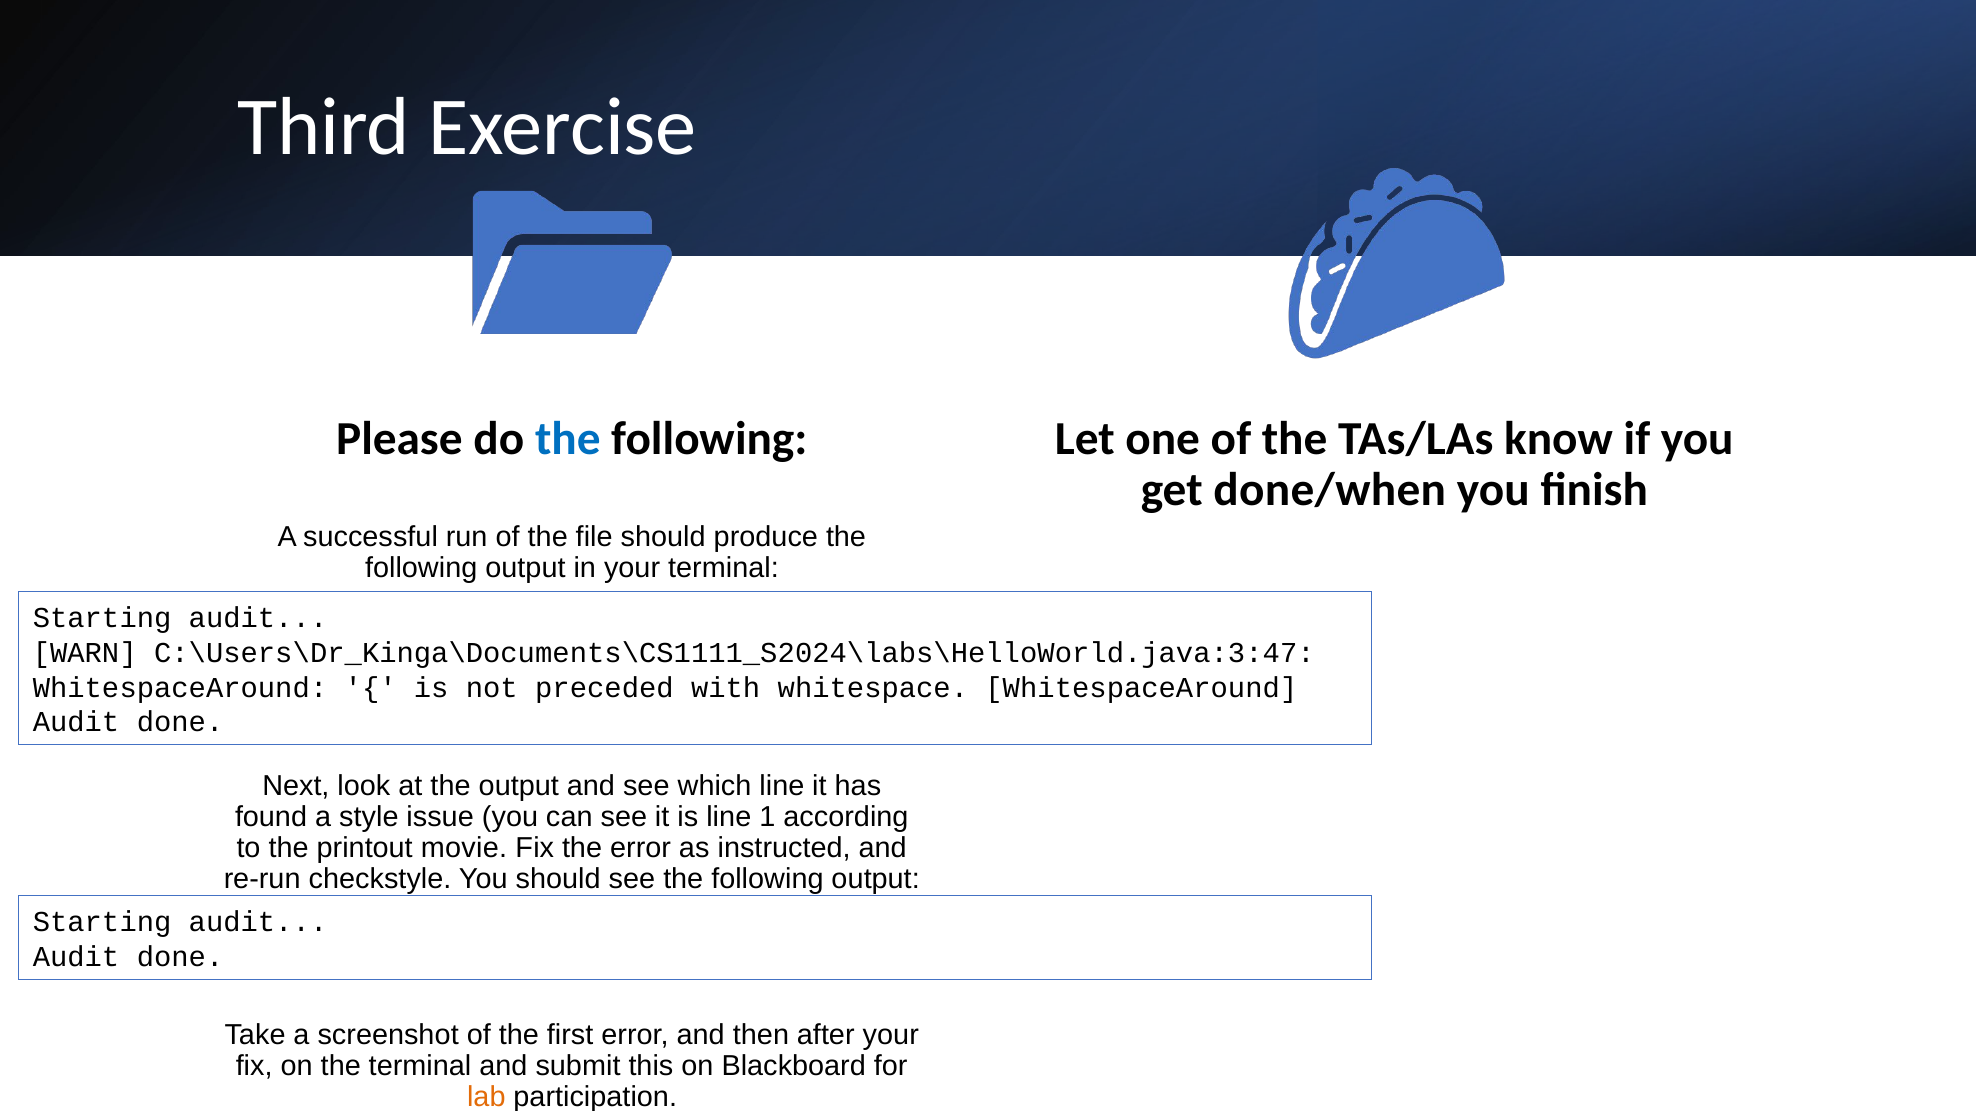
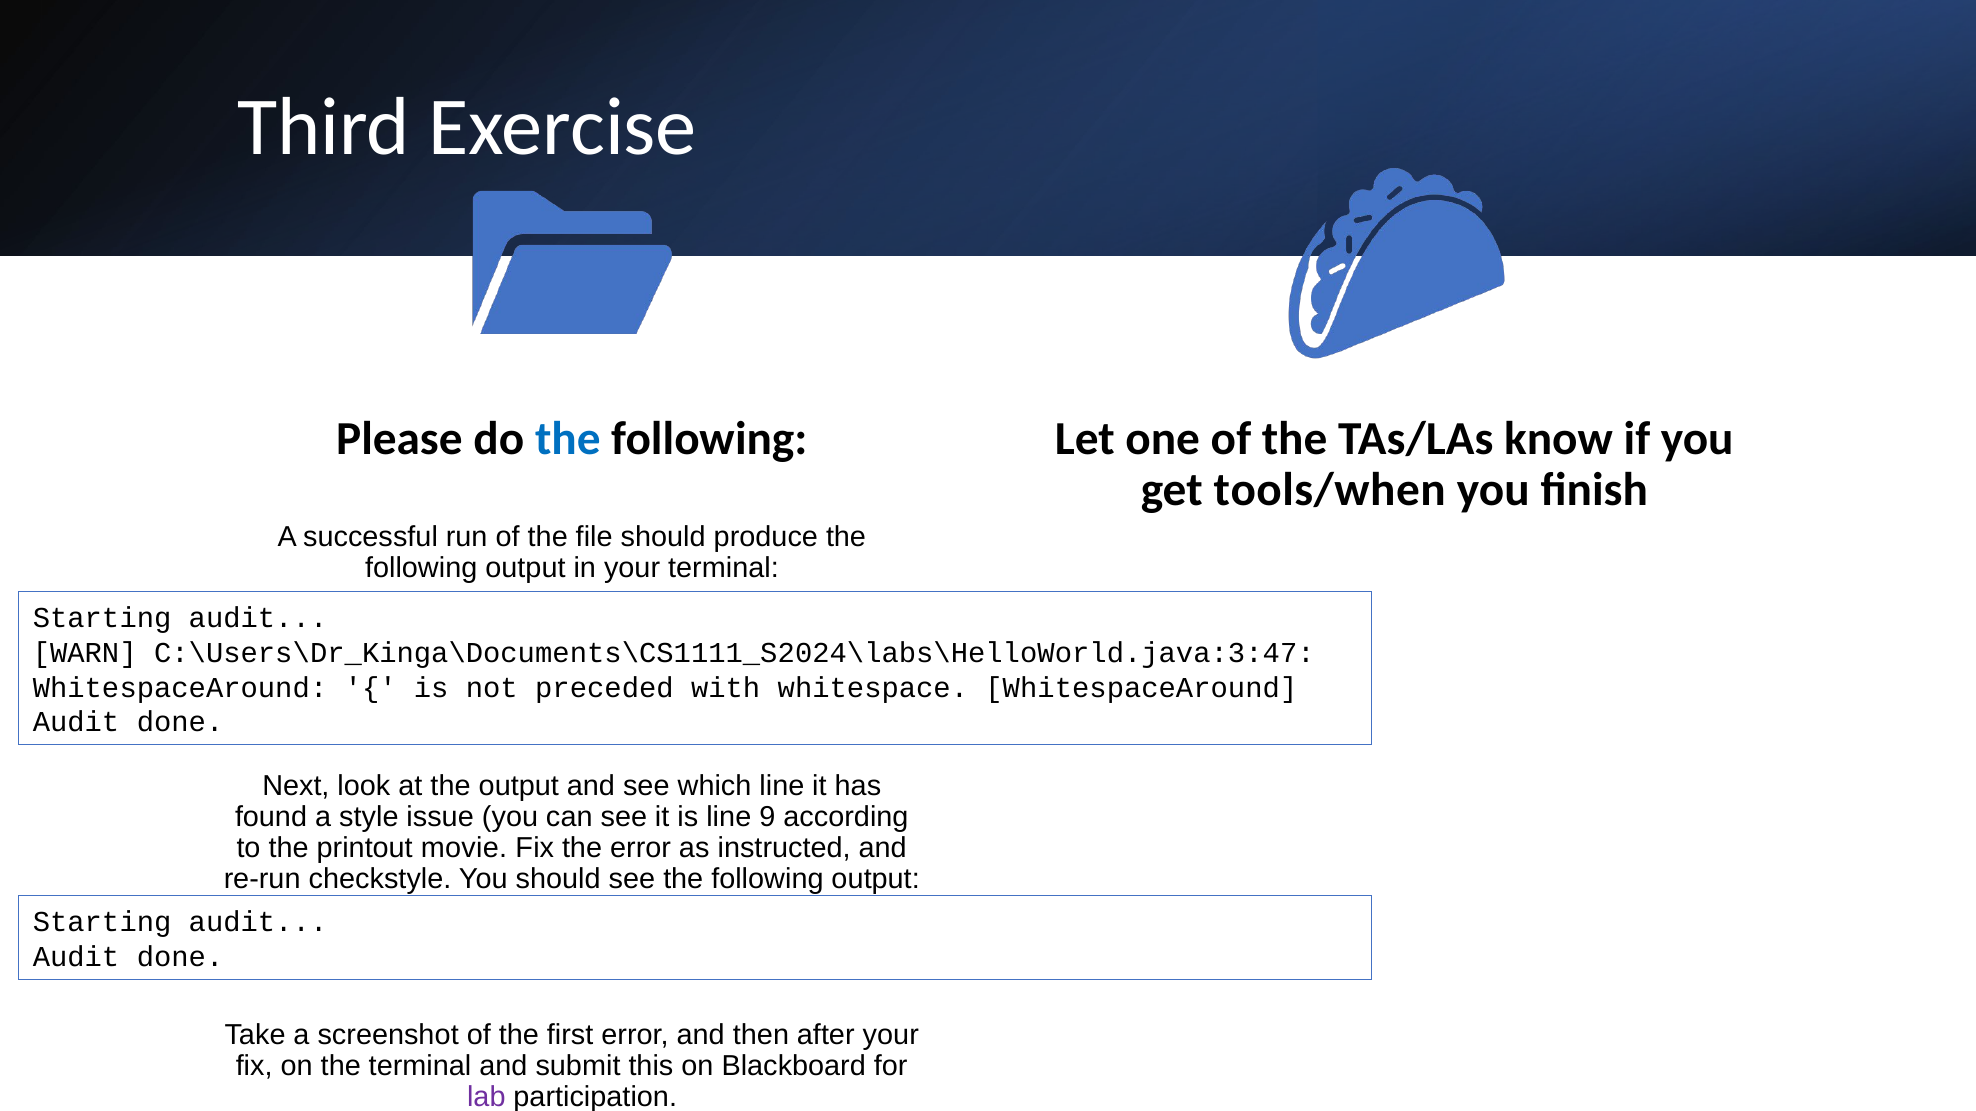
done/when: done/when -> tools/when
1: 1 -> 9
lab colour: orange -> purple
